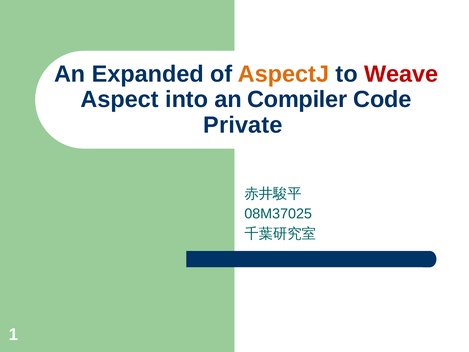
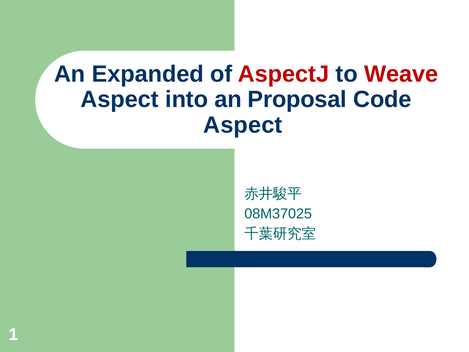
AspectJ colour: orange -> red
Compiler: Compiler -> Proposal
Private at (243, 125): Private -> Aspect
